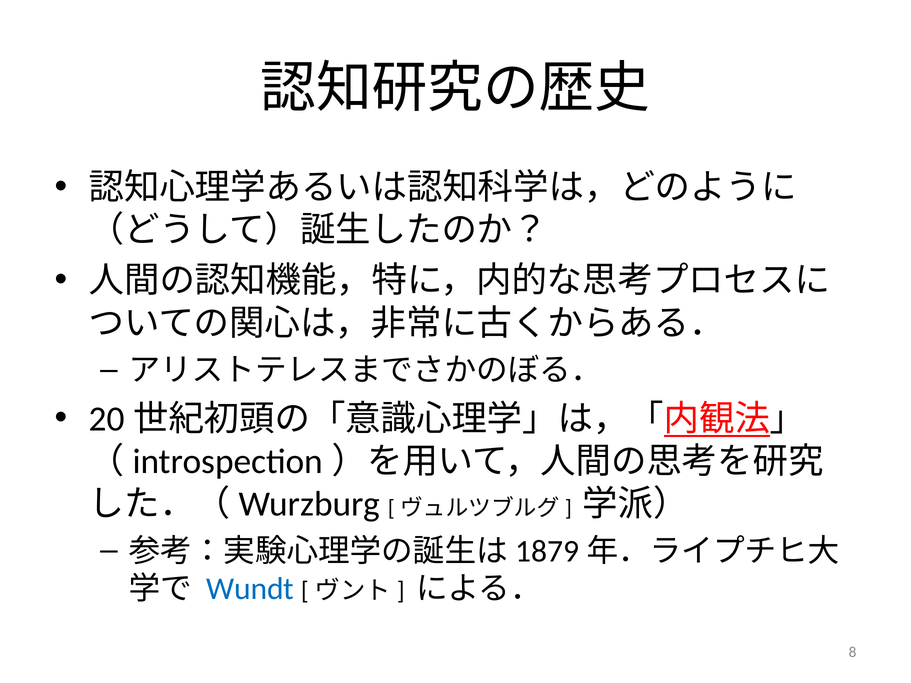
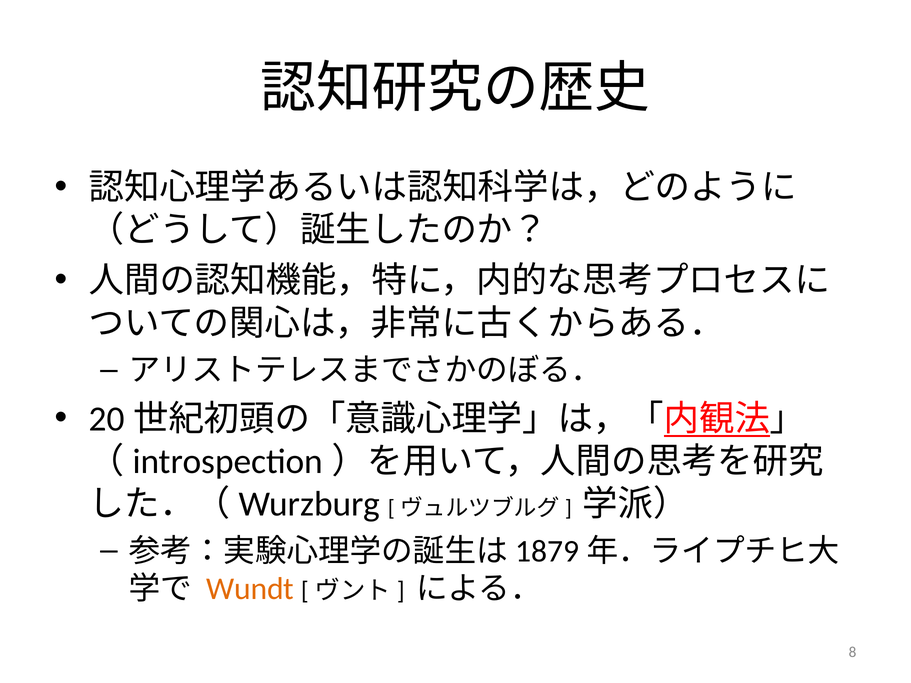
Wundt colour: blue -> orange
